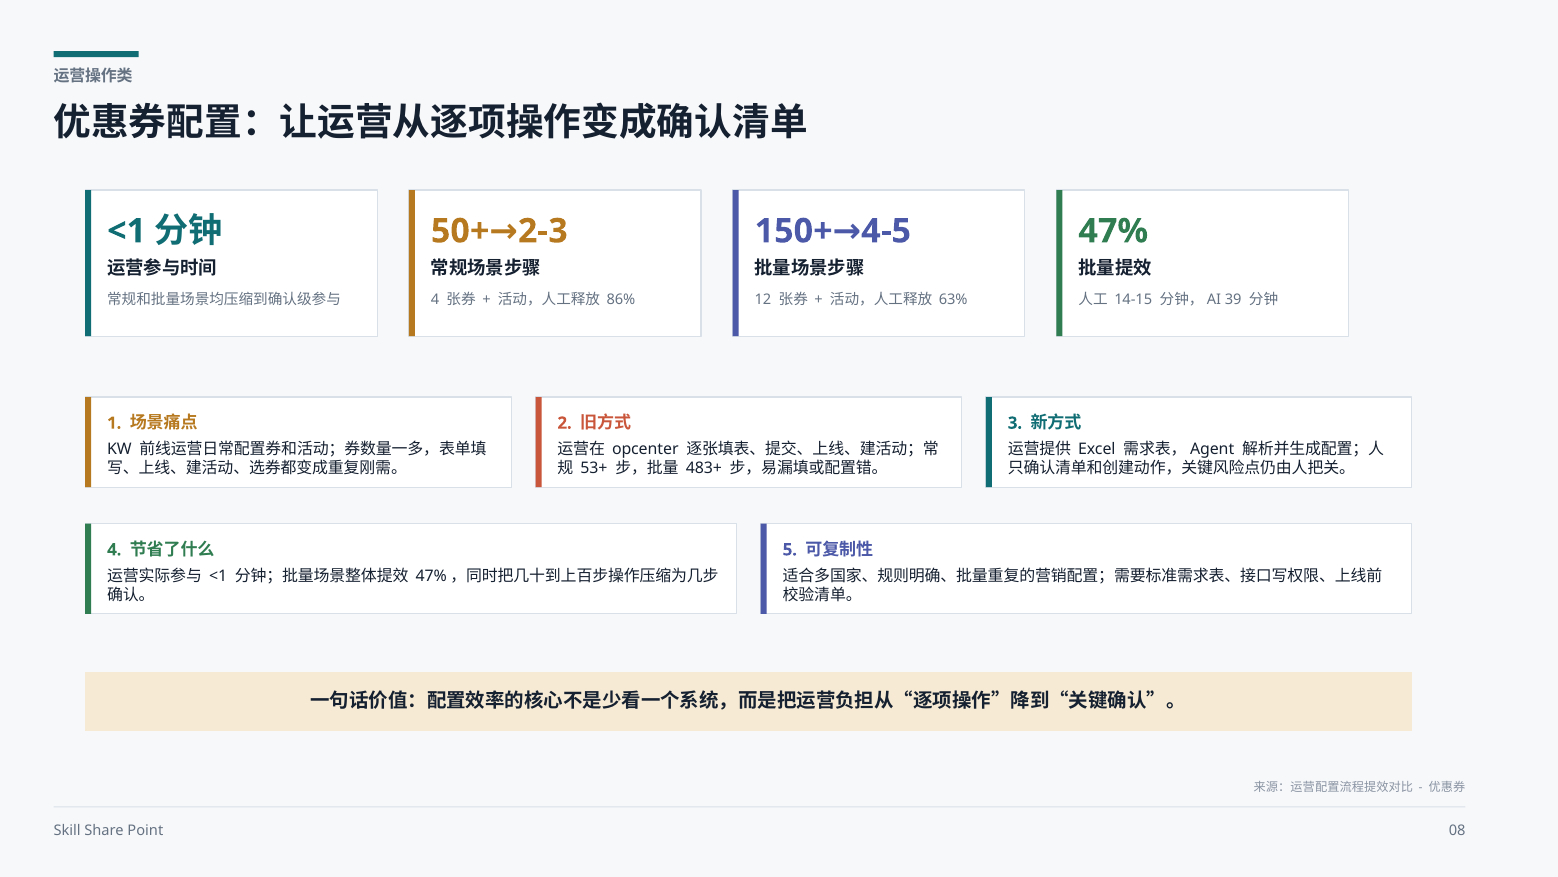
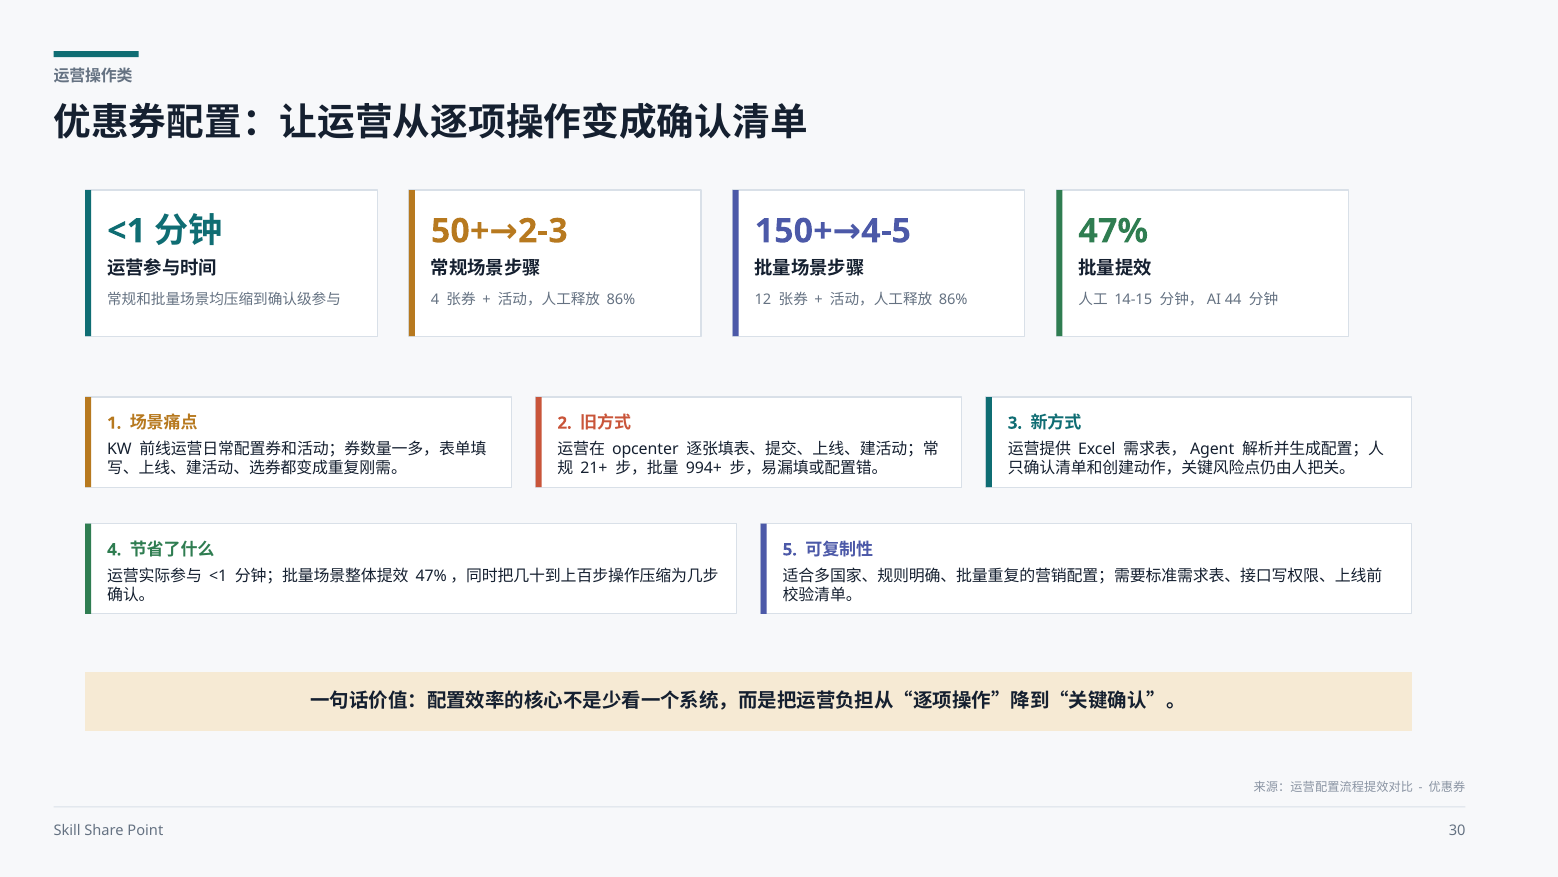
39: 39 -> 44
63% at (953, 299): 63% -> 86%
53+: 53+ -> 21+
483+: 483+ -> 994+
08: 08 -> 30
